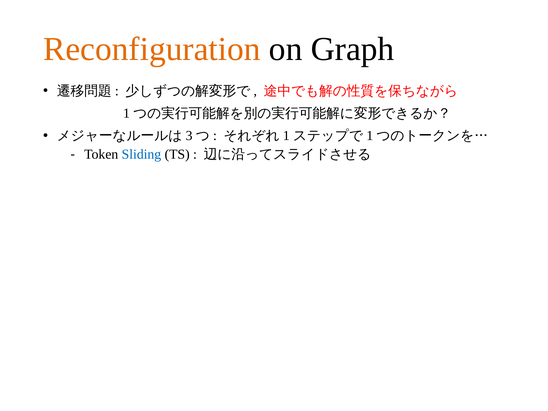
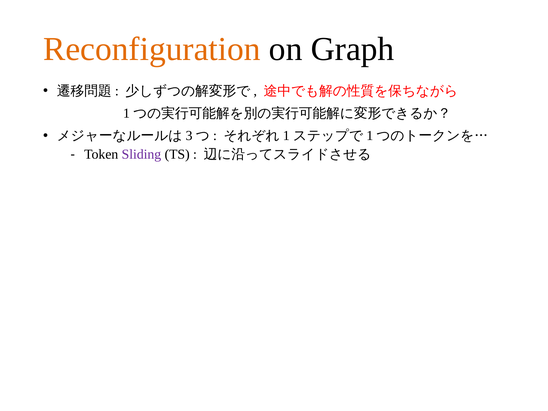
Sliding colour: blue -> purple
